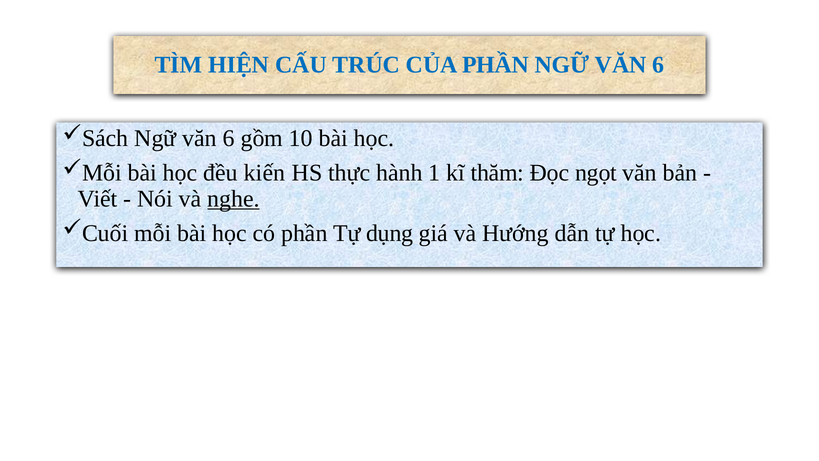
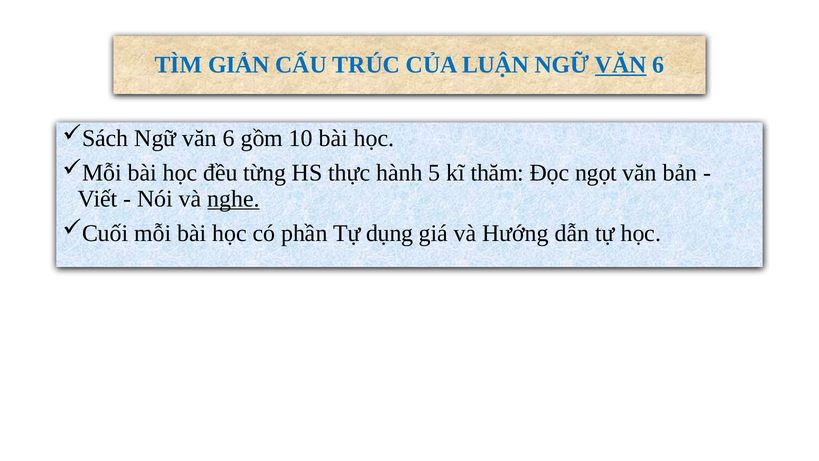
HIỆN: HIỆN -> GIẢN
CỦA PHẦN: PHẦN -> LUẬN
VĂN at (621, 65) underline: none -> present
kiến: kiến -> từng
1: 1 -> 5
